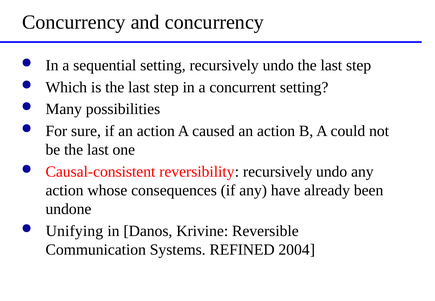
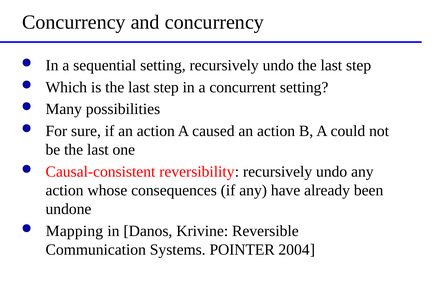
Unifying: Unifying -> Mapping
REFINED: REFINED -> POINTER
